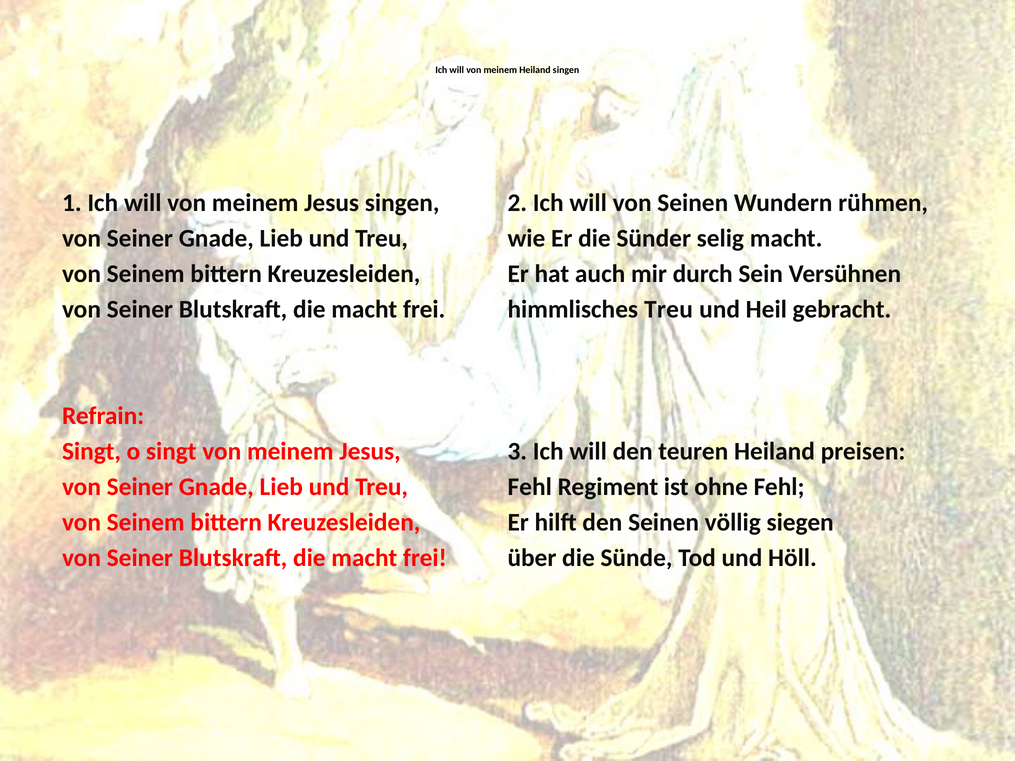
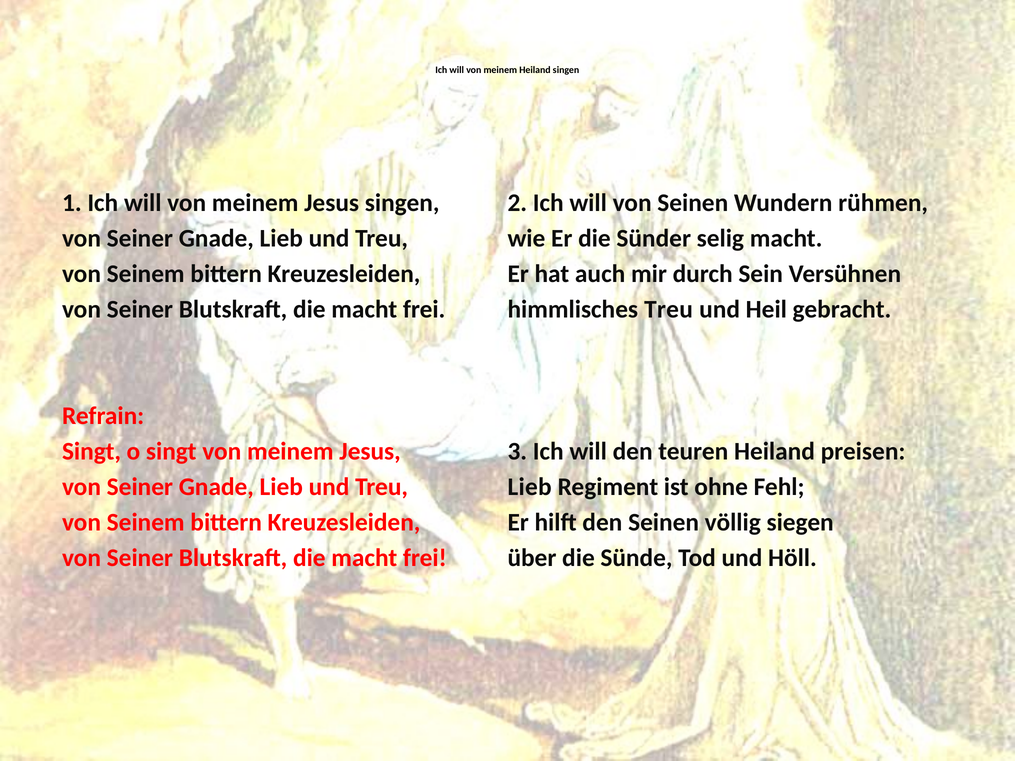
Fehl at (530, 487): Fehl -> Lieb
